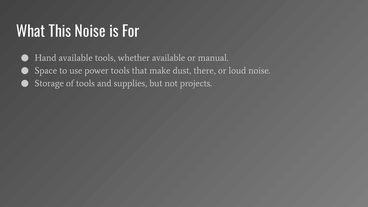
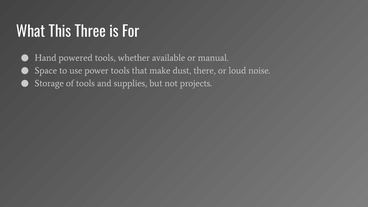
This Noise: Noise -> Three
Hand available: available -> powered
